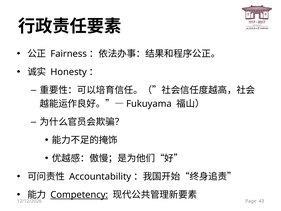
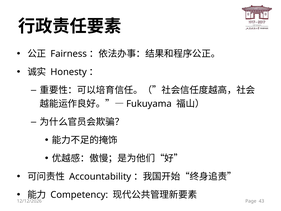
Competency underline: present -> none
